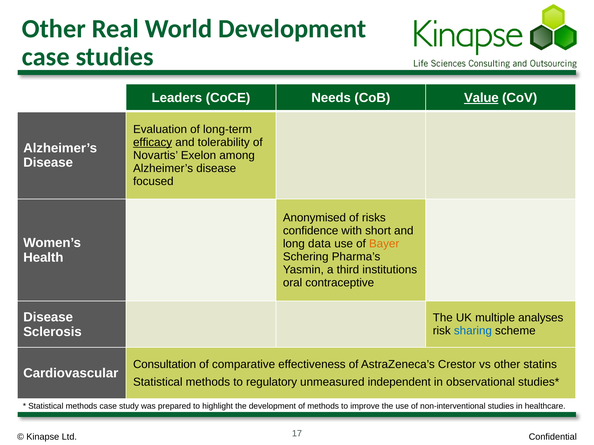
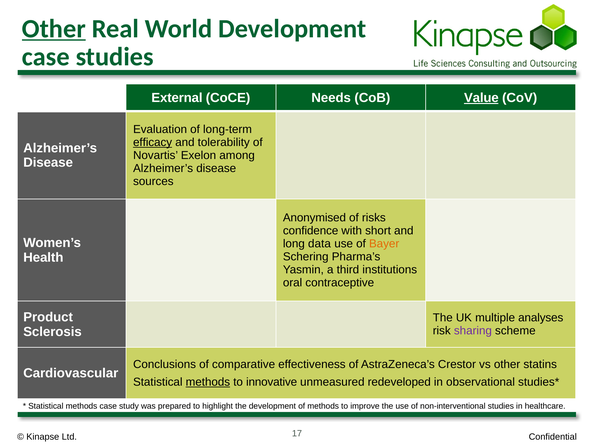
Other at (54, 29) underline: none -> present
Leaders: Leaders -> External
focused: focused -> sources
Disease at (48, 317): Disease -> Product
sharing colour: blue -> purple
Consultation: Consultation -> Conclusions
methods at (208, 382) underline: none -> present
regulatory: regulatory -> innovative
independent: independent -> redeveloped
